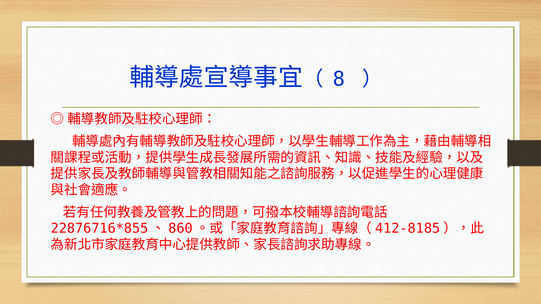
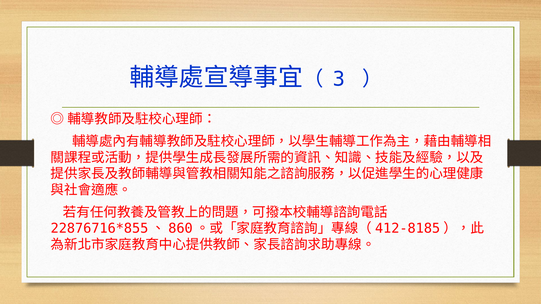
8: 8 -> 3
